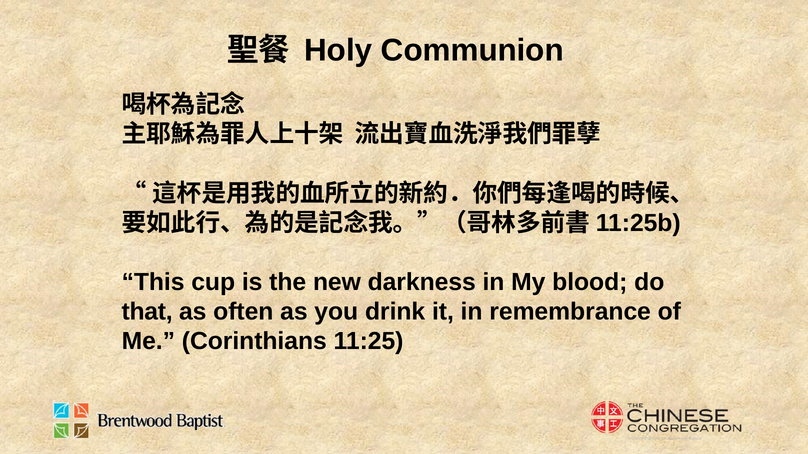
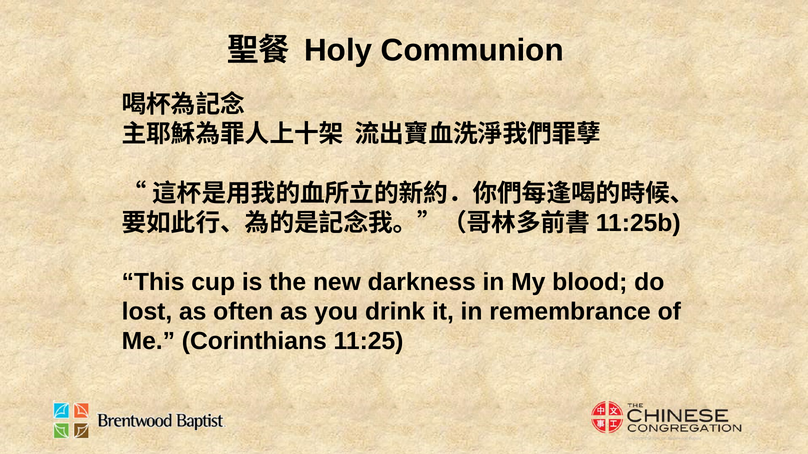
that: that -> lost
